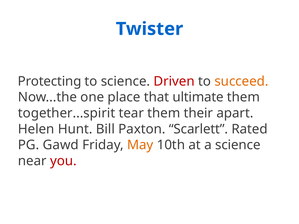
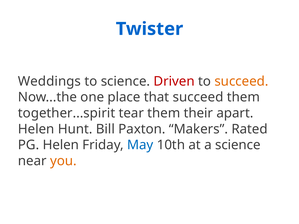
Protecting: Protecting -> Weddings
that ultimate: ultimate -> succeed
Scarlett: Scarlett -> Makers
PG Gawd: Gawd -> Helen
May colour: orange -> blue
you colour: red -> orange
